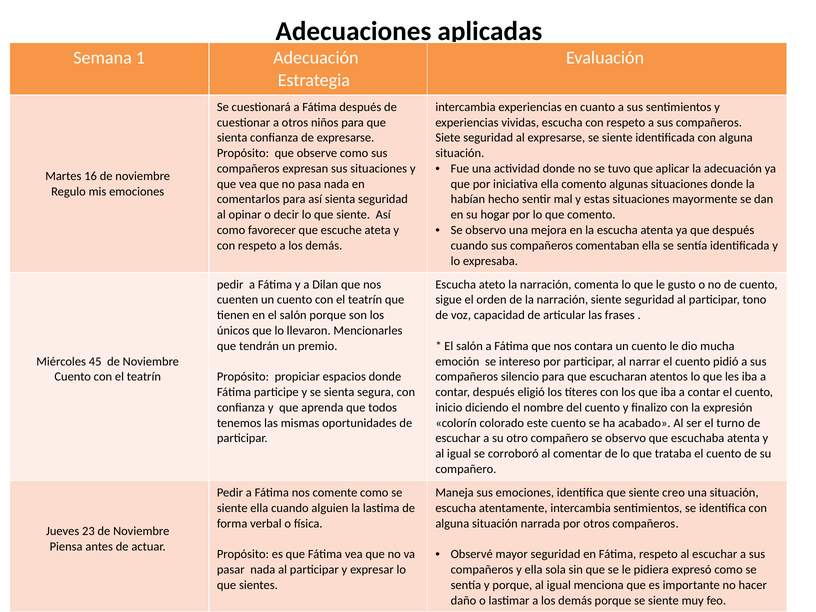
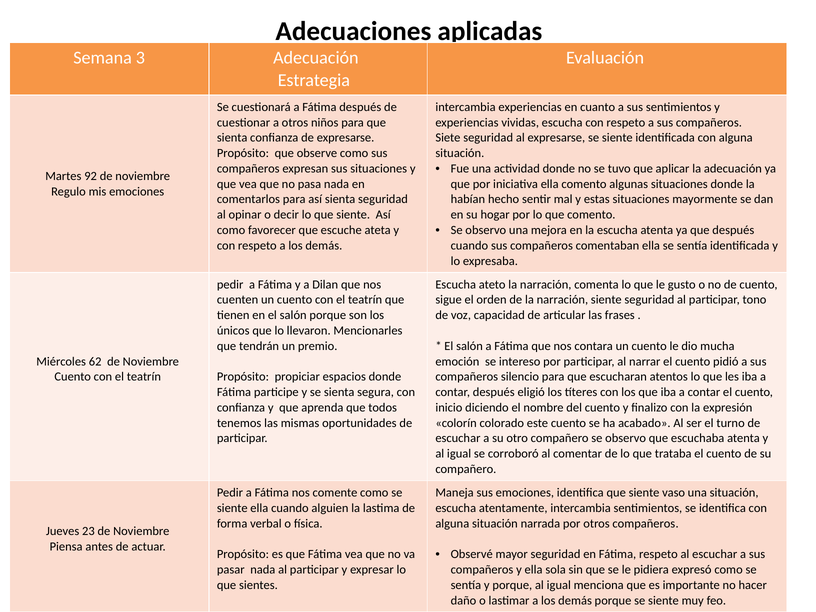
1: 1 -> 3
16: 16 -> 92
45: 45 -> 62
creo: creo -> vaso
